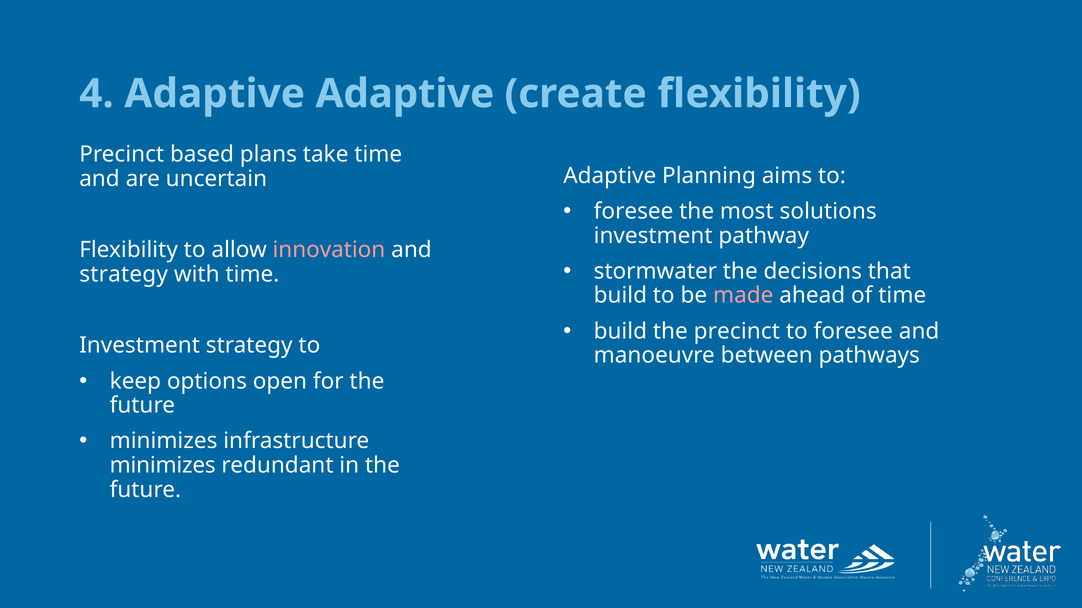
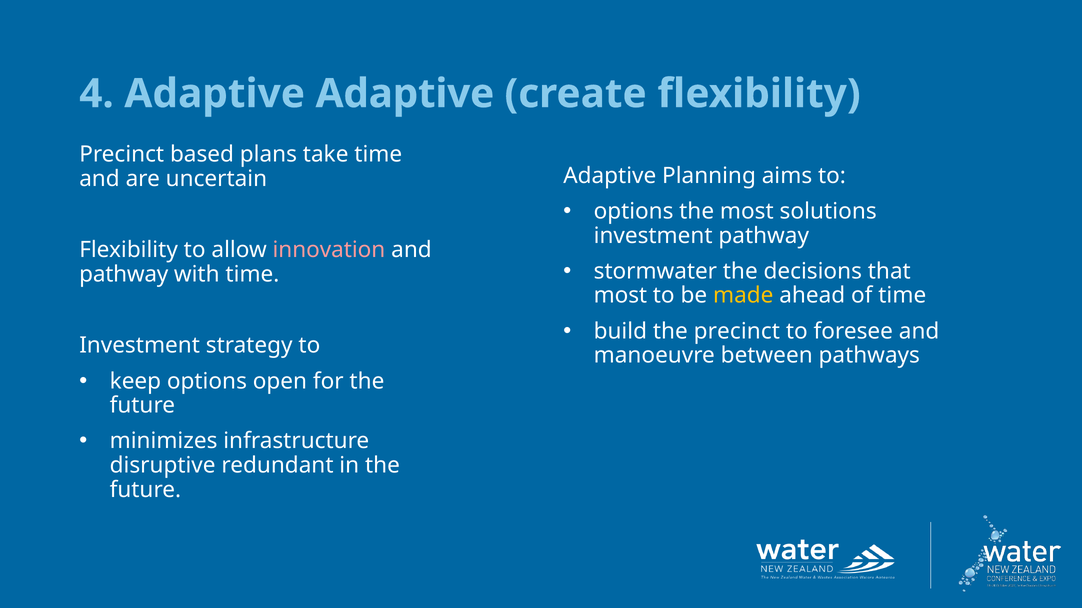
foresee at (634, 212): foresee -> options
strategy at (124, 275): strategy -> pathway
build at (620, 296): build -> most
made colour: pink -> yellow
minimizes at (163, 466): minimizes -> disruptive
